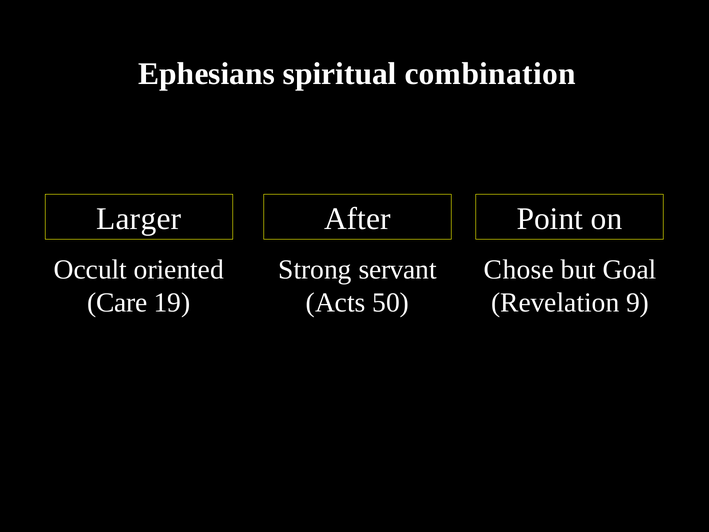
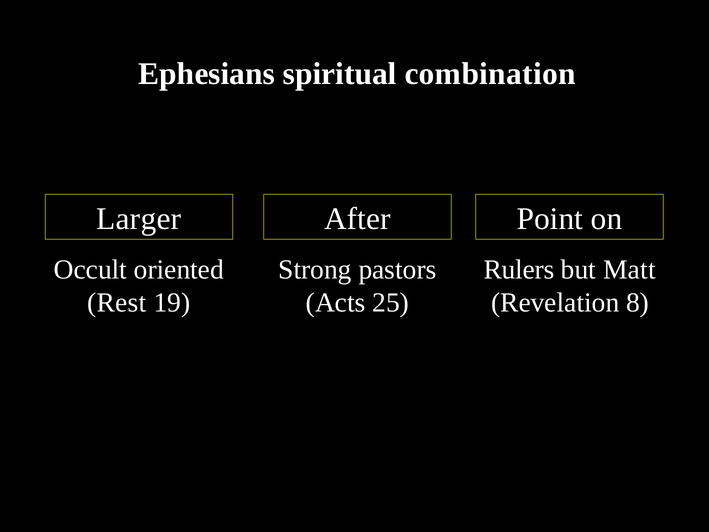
servant: servant -> pastors
Chose: Chose -> Rulers
Goal: Goal -> Matt
Care: Care -> Rest
50: 50 -> 25
9: 9 -> 8
